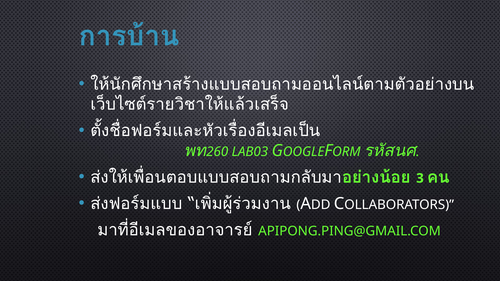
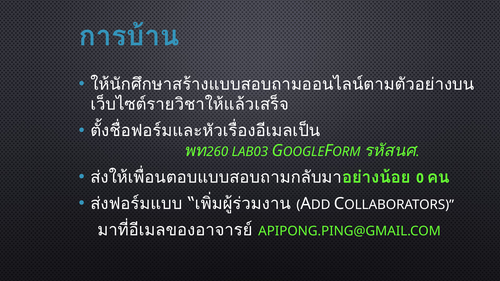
3: 3 -> 0
